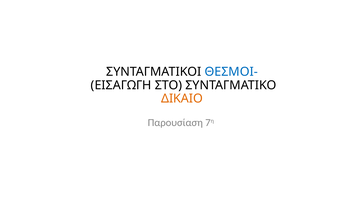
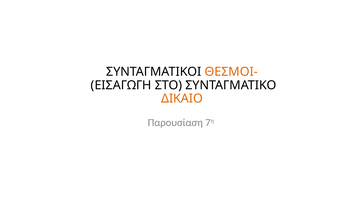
ΘΕΣΜΟΙ- colour: blue -> orange
